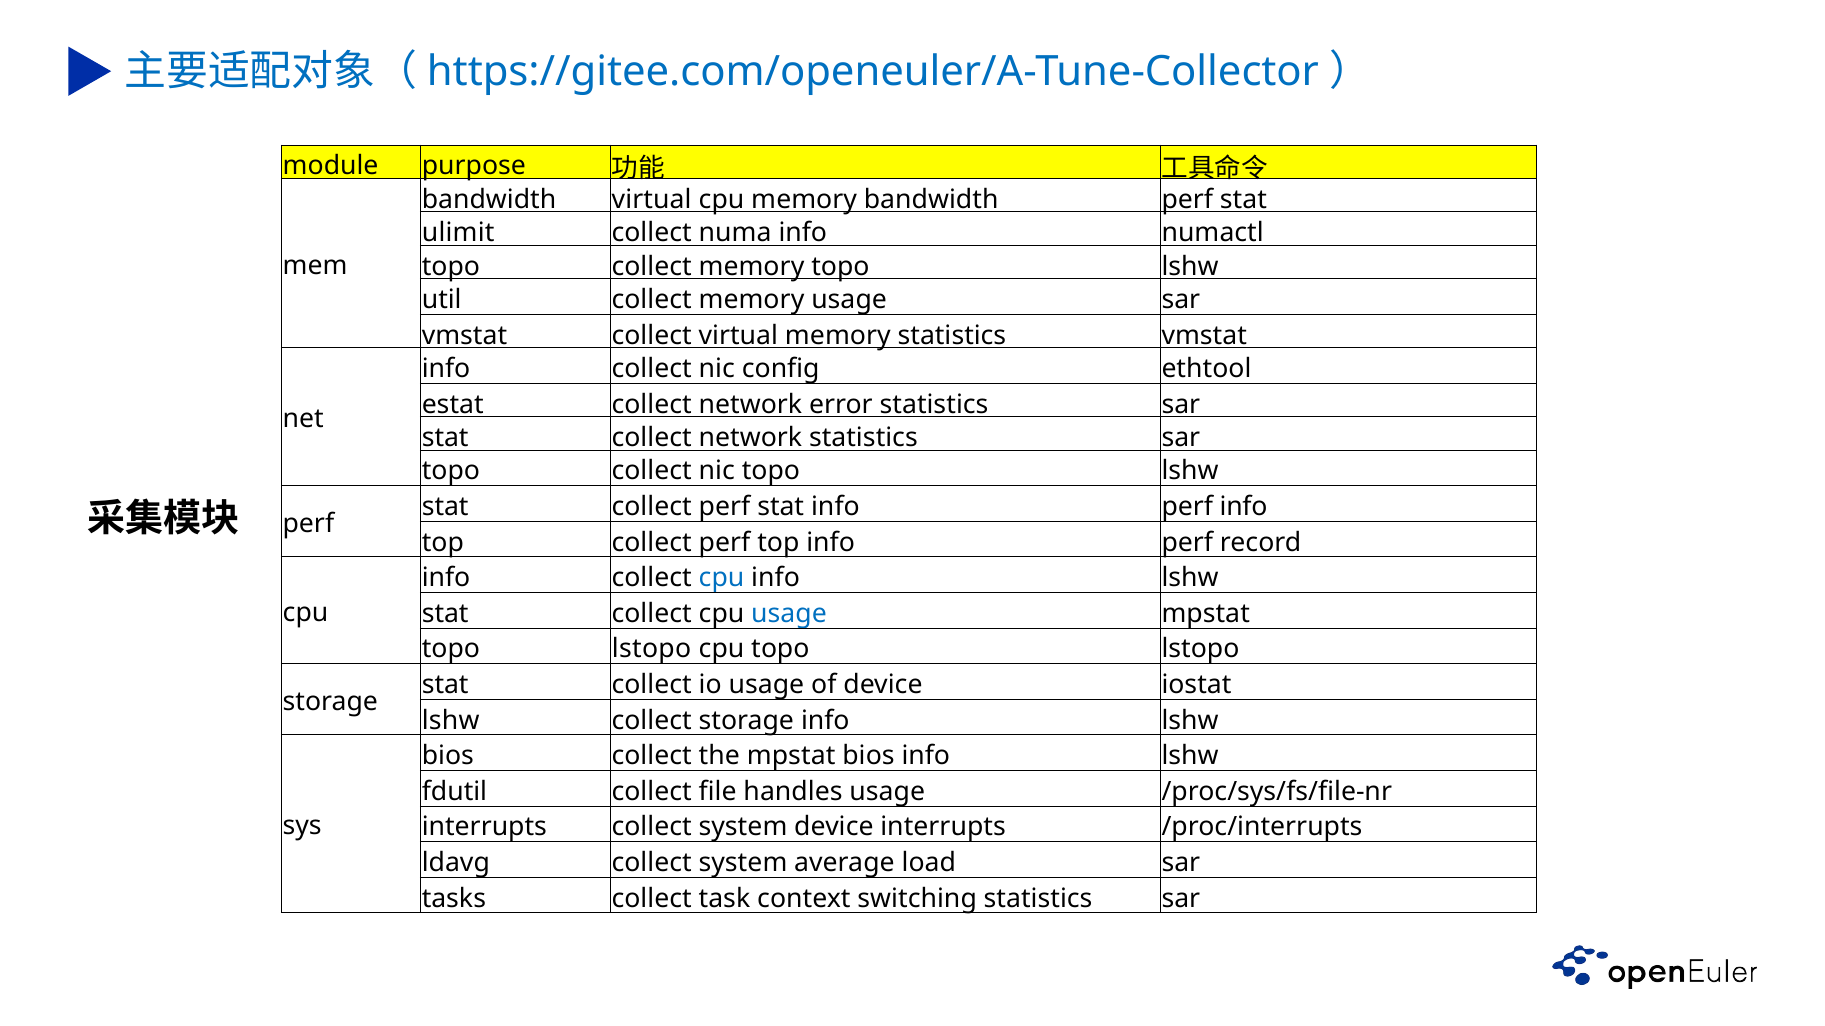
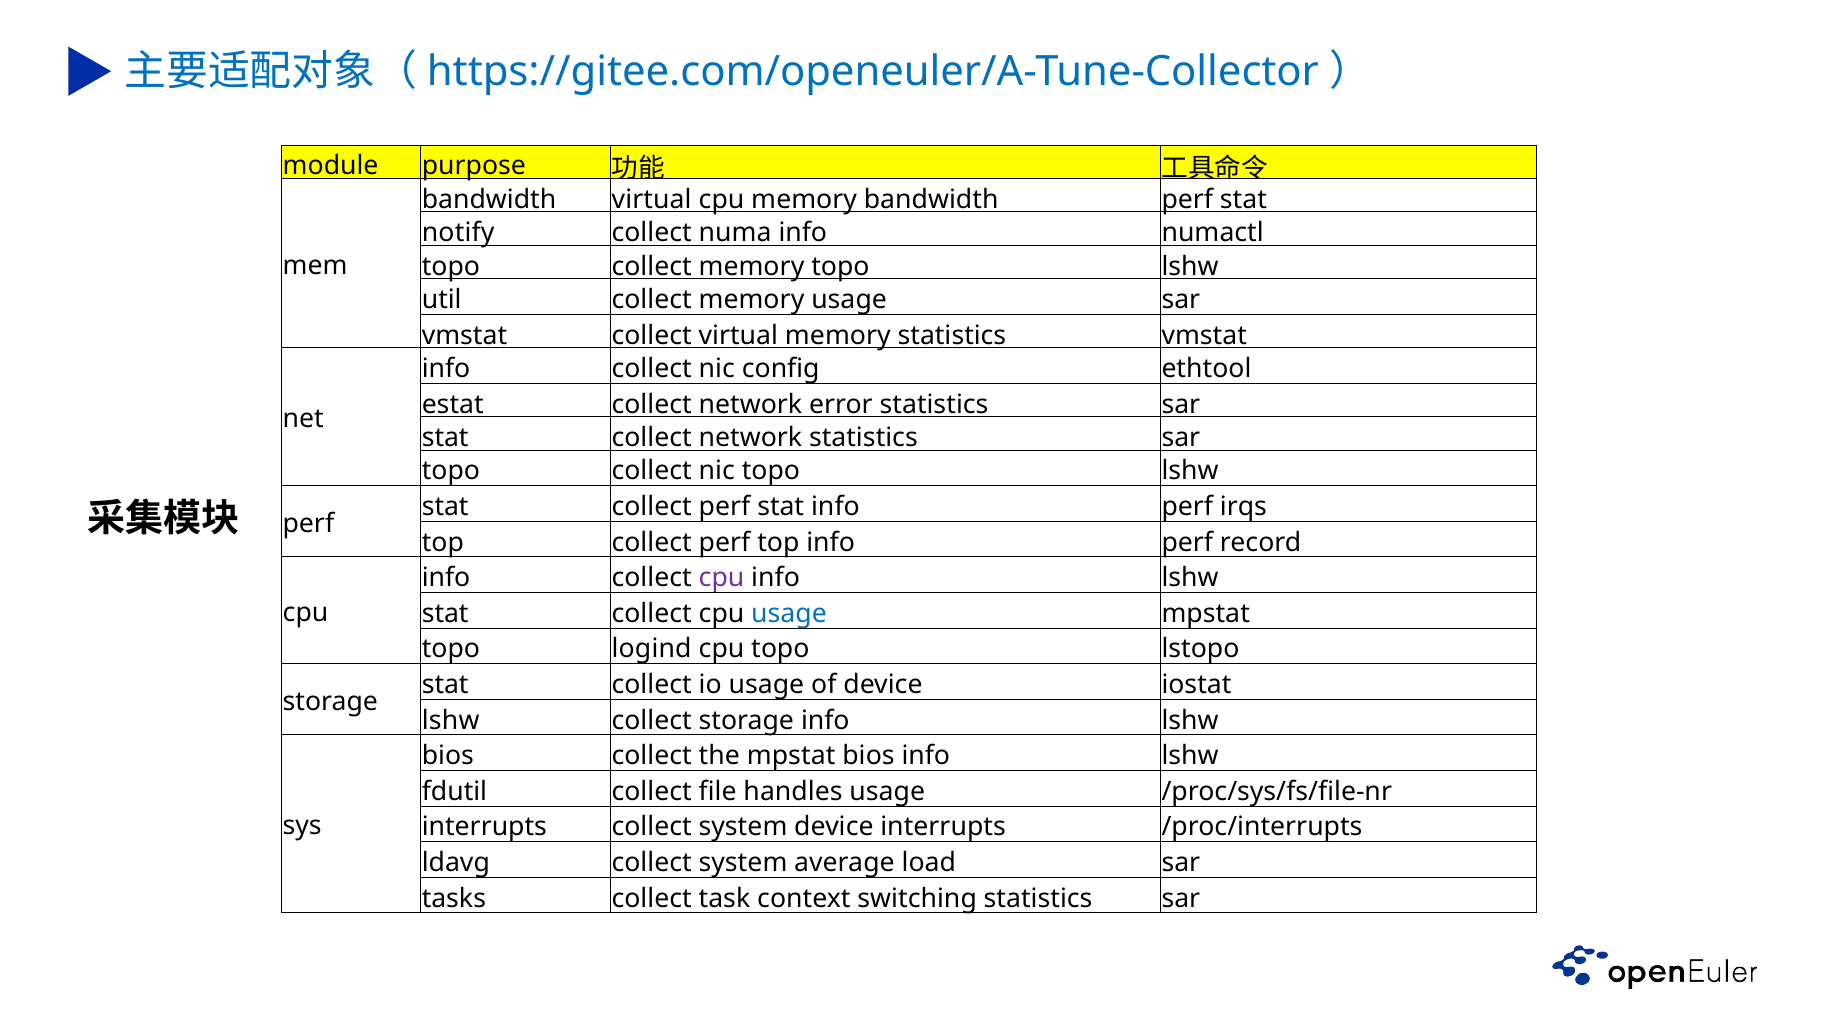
ulimit: ulimit -> notify
perf info: info -> irqs
cpu at (722, 578) colour: blue -> purple
lstopo at (652, 649): lstopo -> logind
